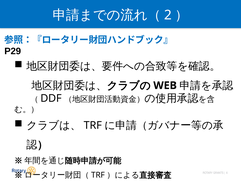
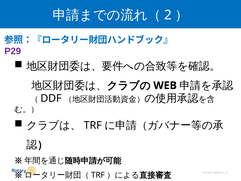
P29 colour: black -> purple
